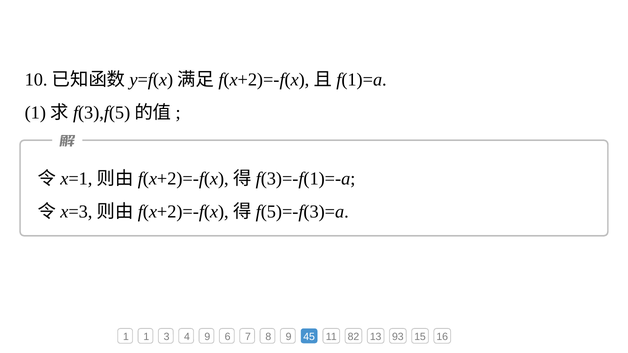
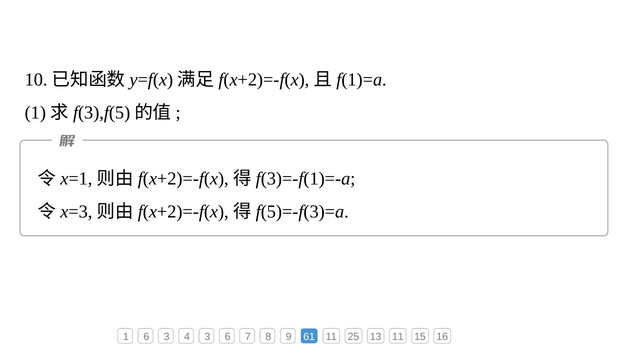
1 1: 1 -> 6
4 9: 9 -> 3
45: 45 -> 61
82: 82 -> 25
13 93: 93 -> 11
